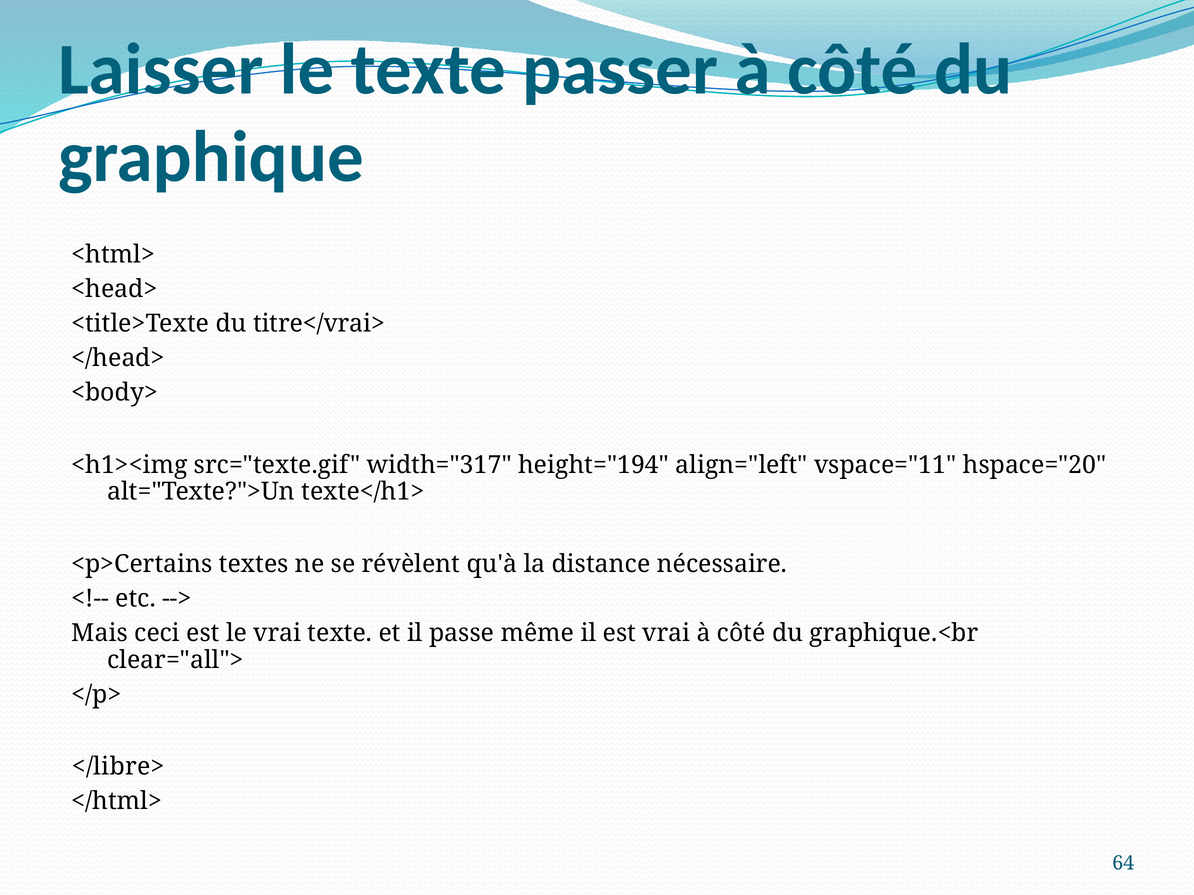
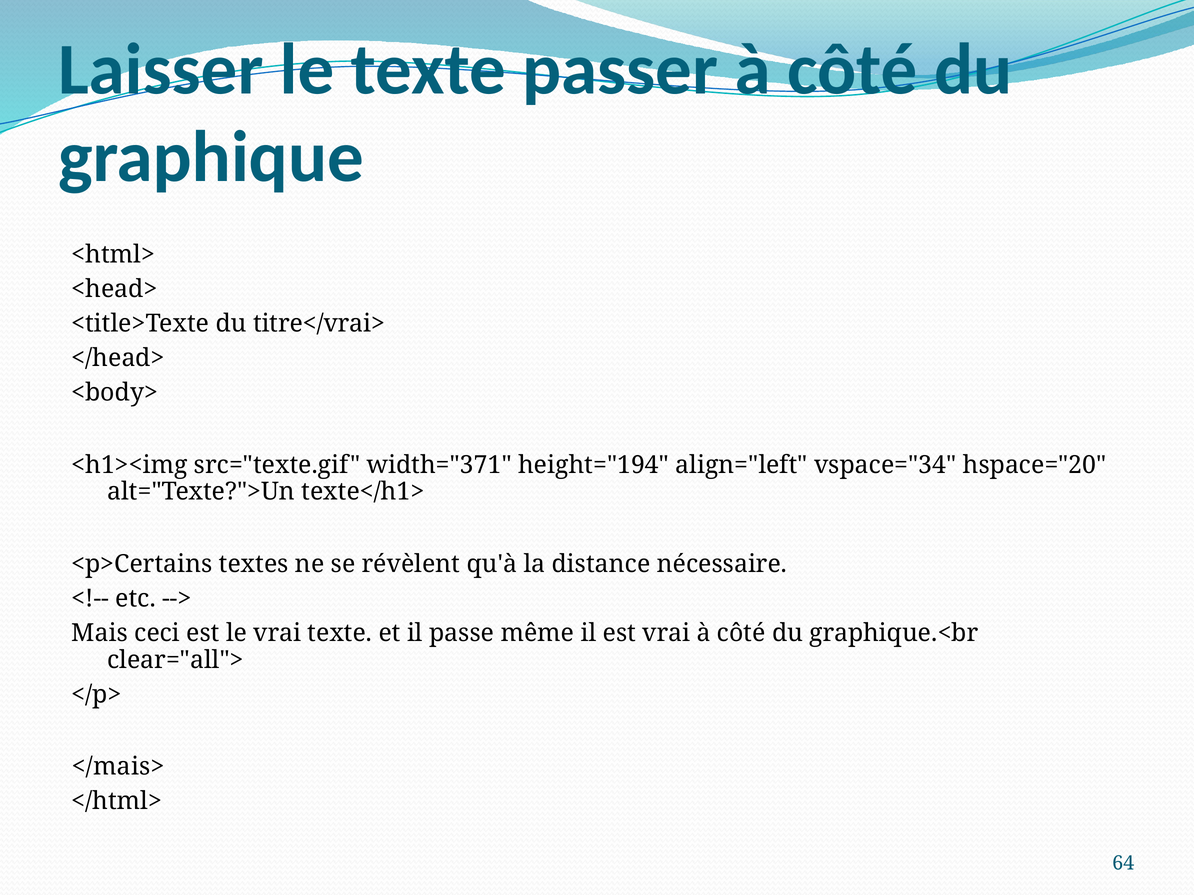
width="317: width="317 -> width="371
vspace="11: vspace="11 -> vspace="34
</libre>: </libre> -> </mais>
